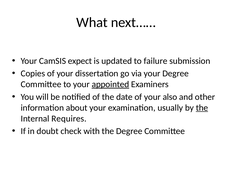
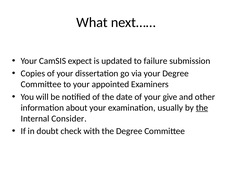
appointed underline: present -> none
also: also -> give
Requires: Requires -> Consider
